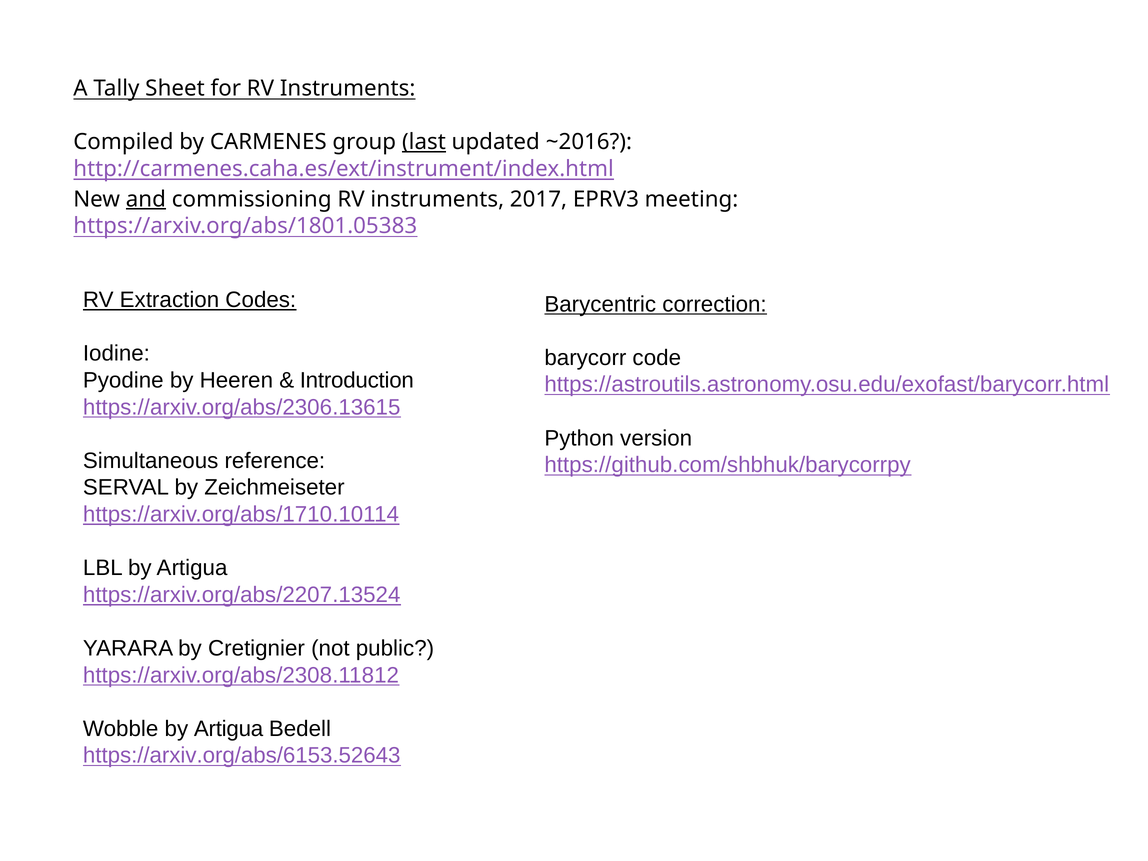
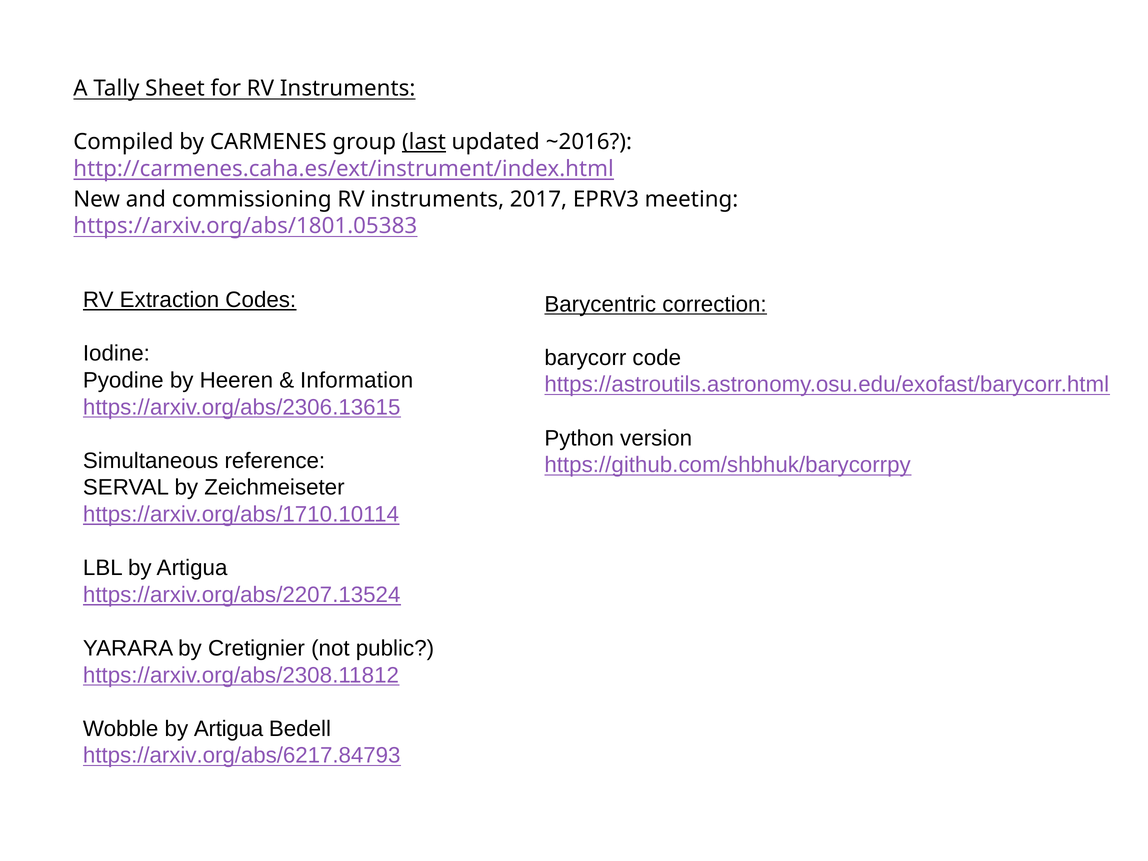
and underline: present -> none
Introduction: Introduction -> Information
https://arxiv.org/abs/6153.52643: https://arxiv.org/abs/6153.52643 -> https://arxiv.org/abs/6217.84793
